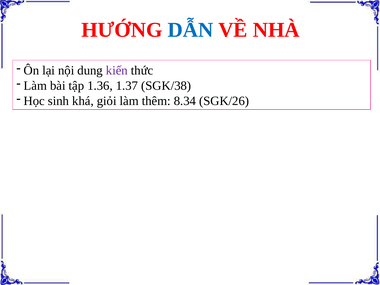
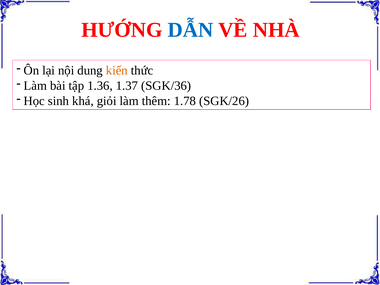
kiến colour: purple -> orange
SGK/38: SGK/38 -> SGK/36
8.34: 8.34 -> 1.78
